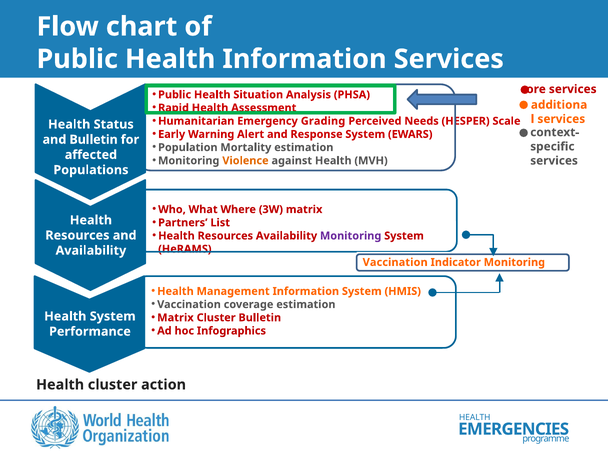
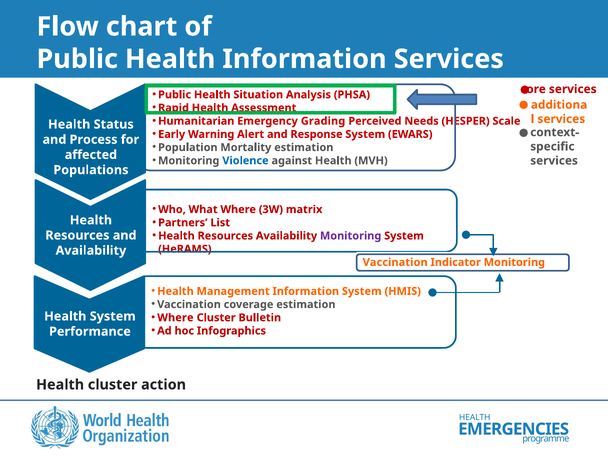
and Bulletin: Bulletin -> Process
Violence colour: orange -> blue
Matrix at (175, 318): Matrix -> Where
